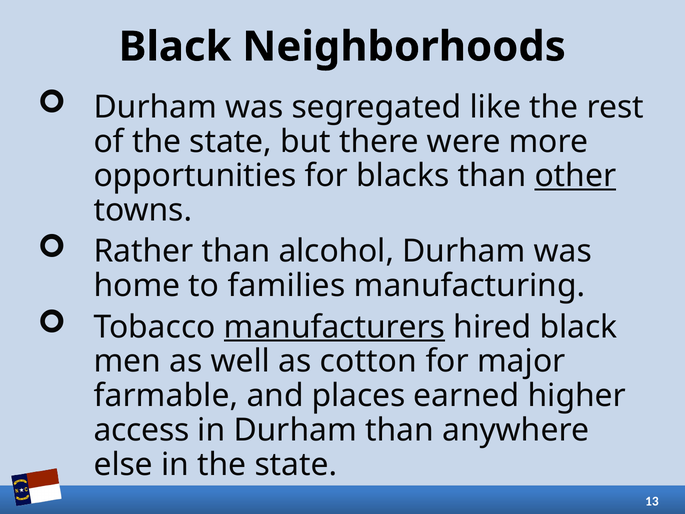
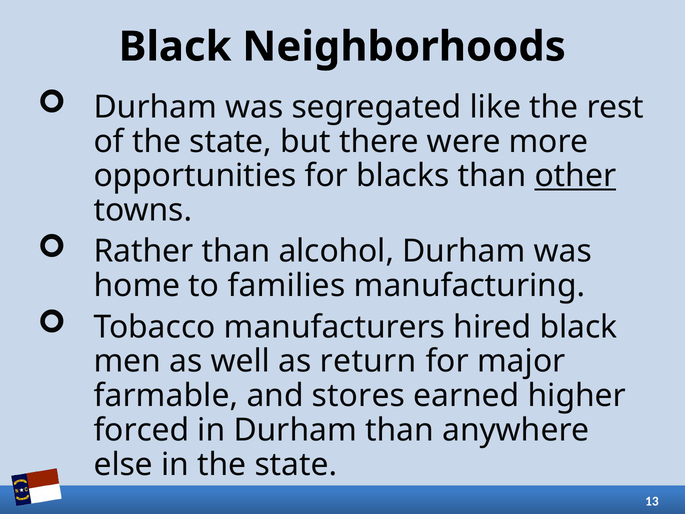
manufacturers underline: present -> none
cotton: cotton -> return
places: places -> stores
access: access -> forced
